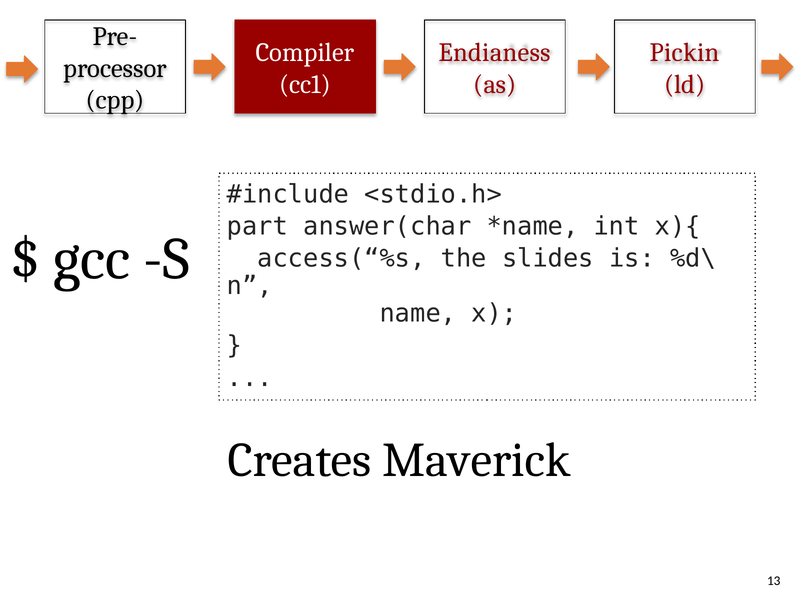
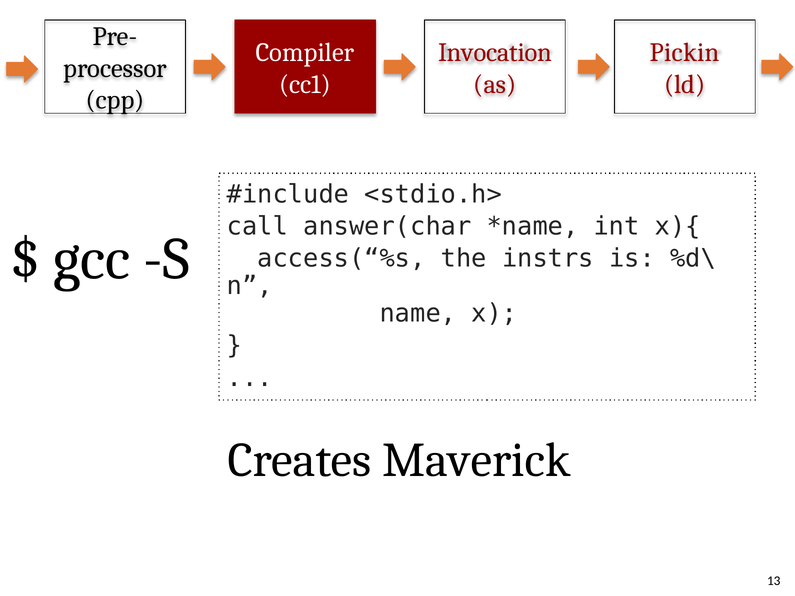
Endianess: Endianess -> Invocation
part: part -> call
slides: slides -> instrs
